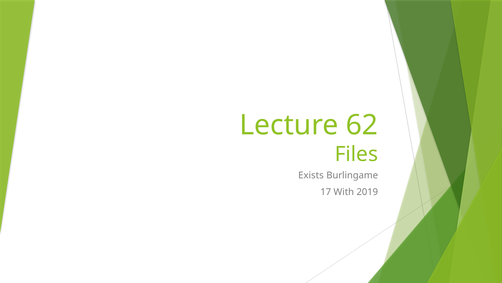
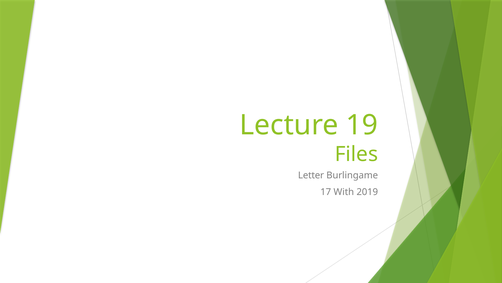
62: 62 -> 19
Exists: Exists -> Letter
